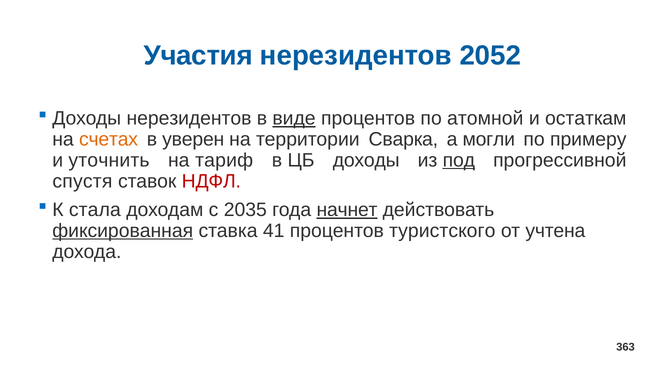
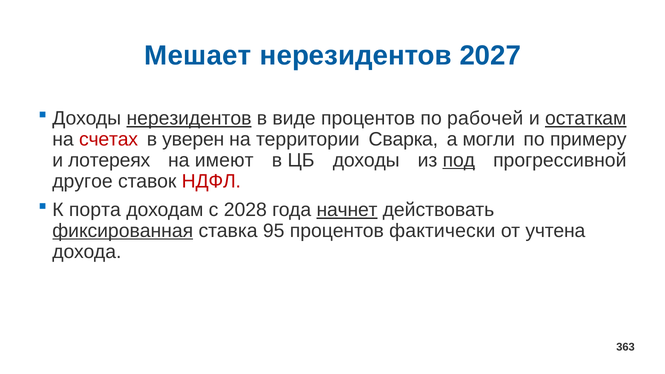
Участия: Участия -> Мешает
2052: 2052 -> 2027
нерезидентов at (189, 118) underline: none -> present
виде underline: present -> none
атомной: атомной -> рабочей
остаткам underline: none -> present
счетах colour: orange -> red
уточнить: уточнить -> лотереях
тариф: тариф -> имеют
спустя: спустя -> другое
стала: стала -> порта
2035: 2035 -> 2028
41: 41 -> 95
туристского: туристского -> фактически
